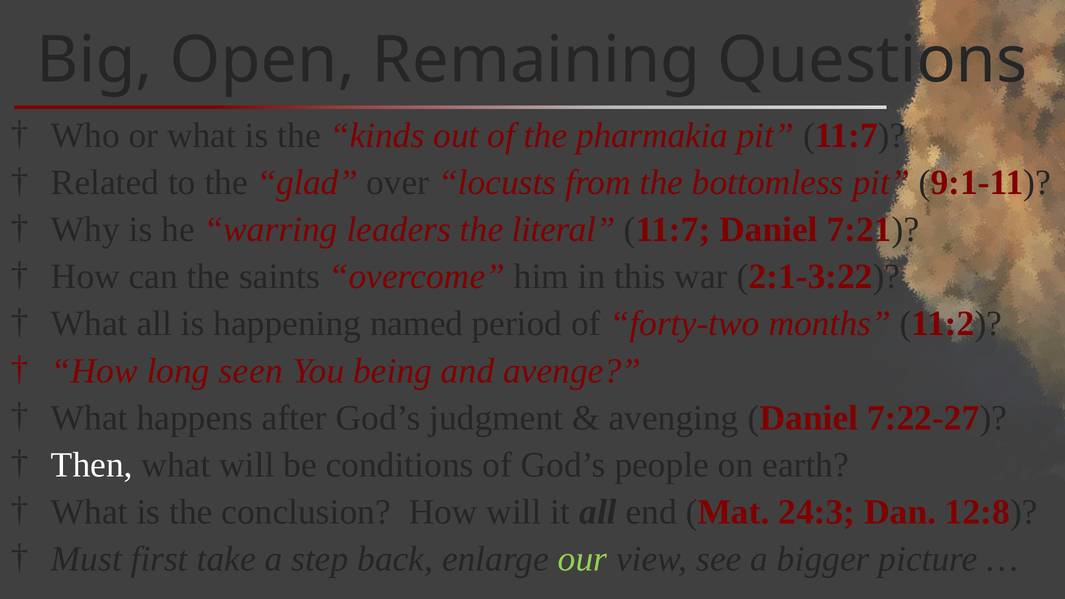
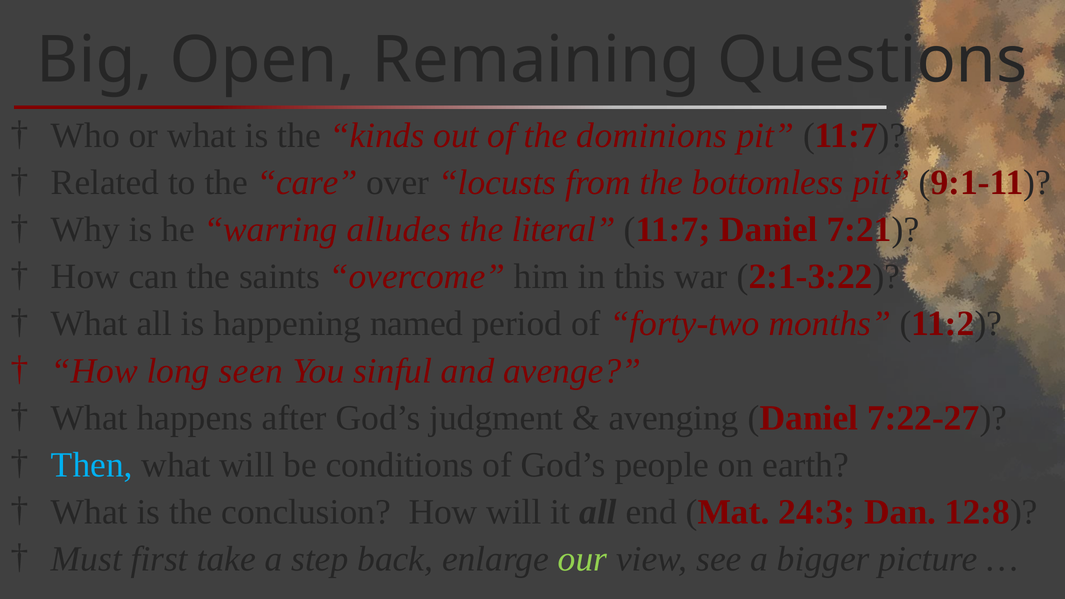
pharmakia: pharmakia -> dominions
glad: glad -> care
leaders: leaders -> alludes
being: being -> sinful
Then colour: white -> light blue
